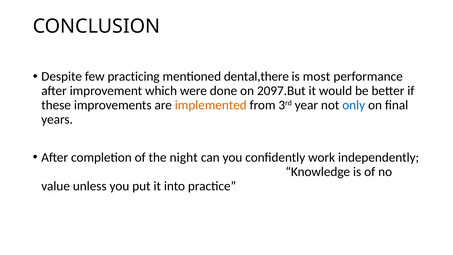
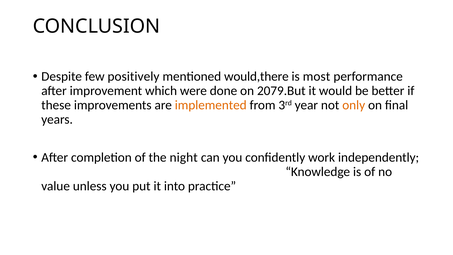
practicing: practicing -> positively
dental,there: dental,there -> would,there
2097.But: 2097.But -> 2079.But
only colour: blue -> orange
